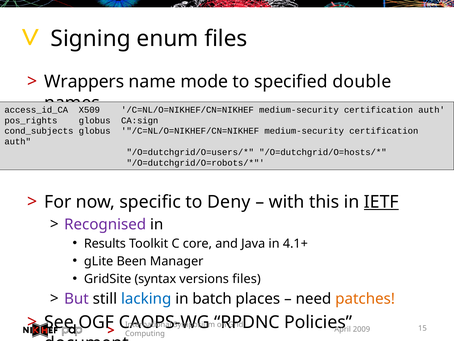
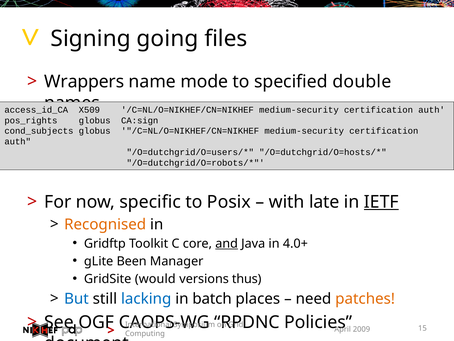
enum: enum -> going
Deny: Deny -> Posix
this: this -> late
Recognised colour: purple -> orange
Results: Results -> Gridftp
and underline: none -> present
4.1+: 4.1+ -> 4.0+
syntax: syntax -> would
versions files: files -> thus
But colour: purple -> blue
